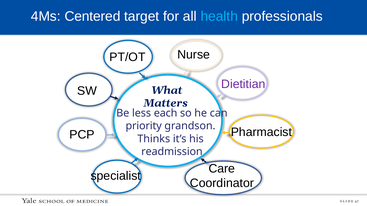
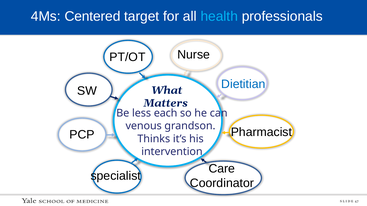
Dietitian colour: purple -> blue
priority: priority -> venous
readmission: readmission -> intervention
